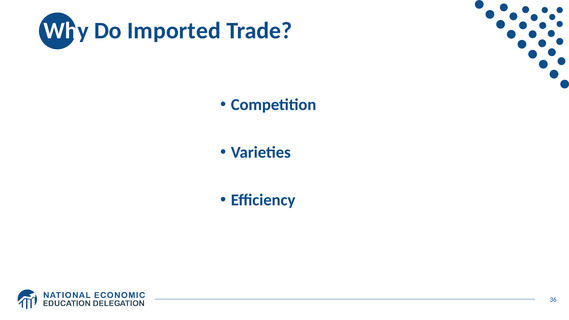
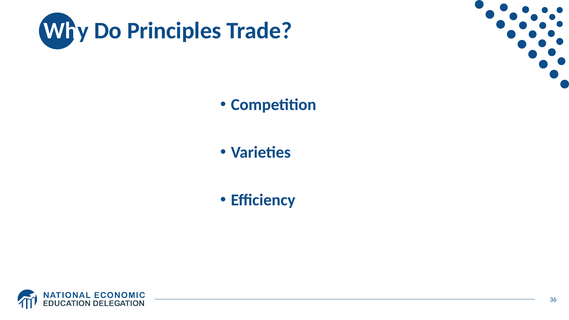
Imported: Imported -> Principles
